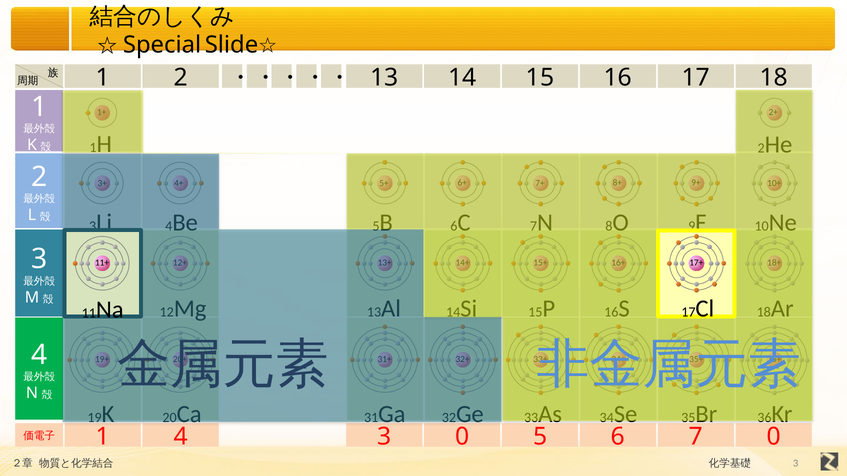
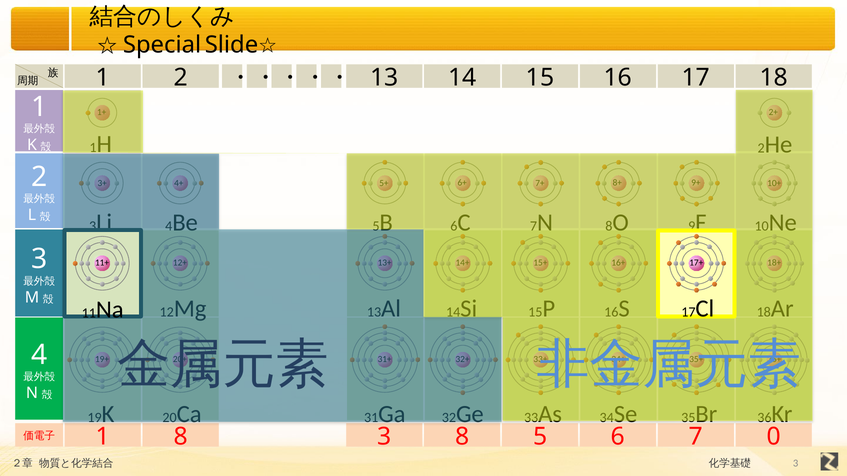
1 4: 4 -> 8
3 0: 0 -> 8
